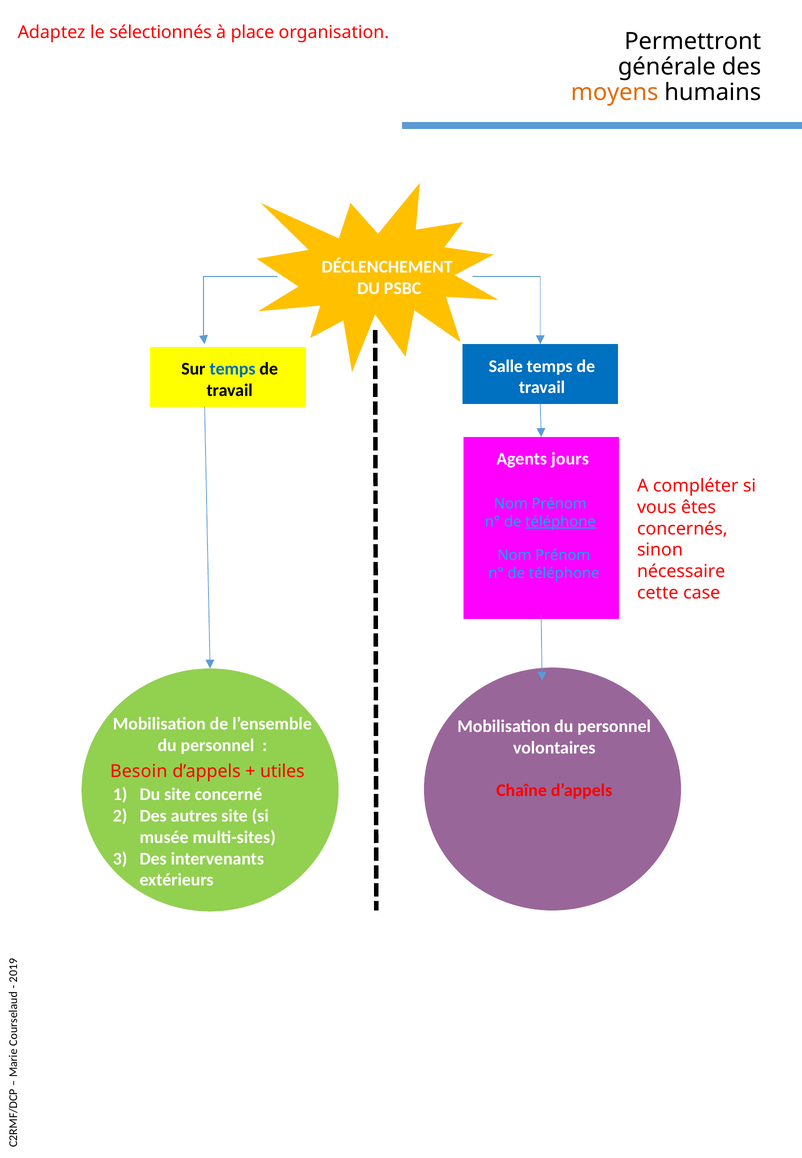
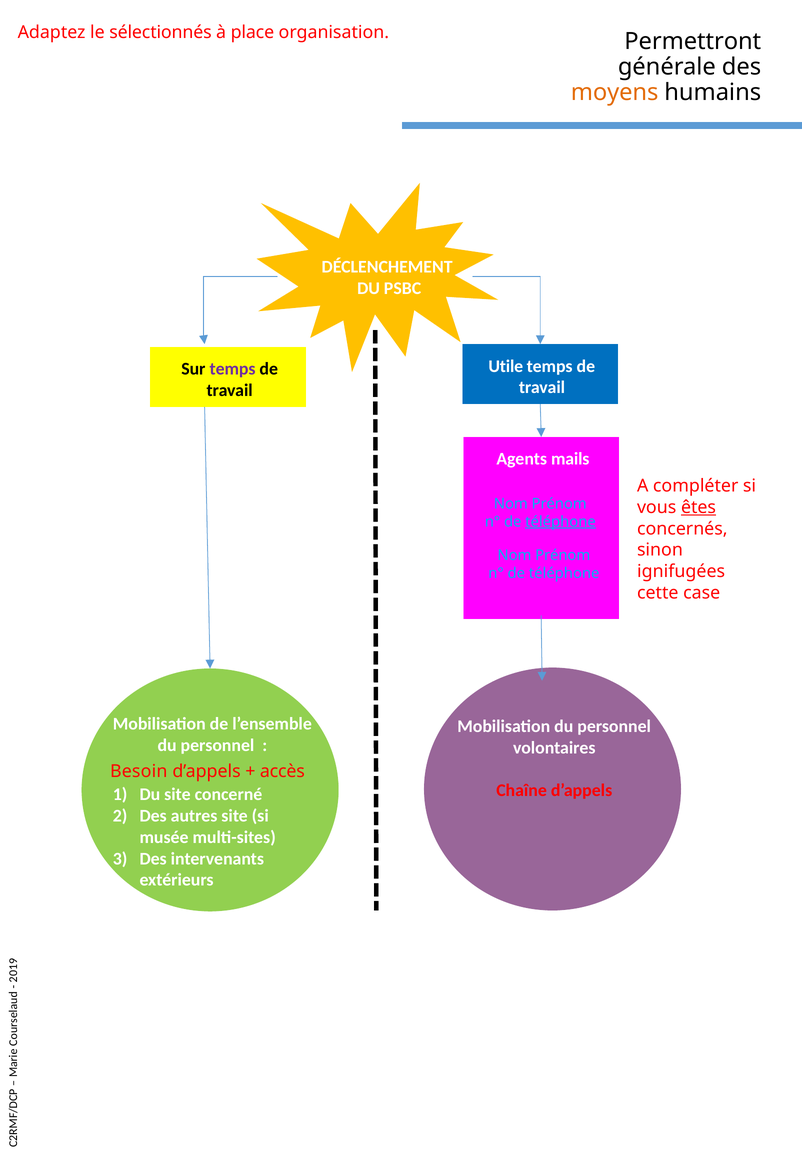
Salle: Salle -> Utile
temps at (233, 369) colour: blue -> purple
jours: jours -> mails
êtes underline: none -> present
nécessaire: nécessaire -> ignifugées
utiles: utiles -> accès
